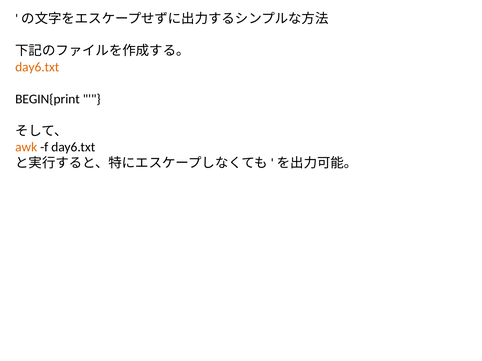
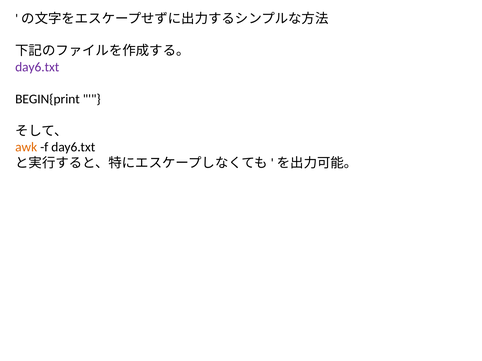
day6.txt at (37, 67) colour: orange -> purple
